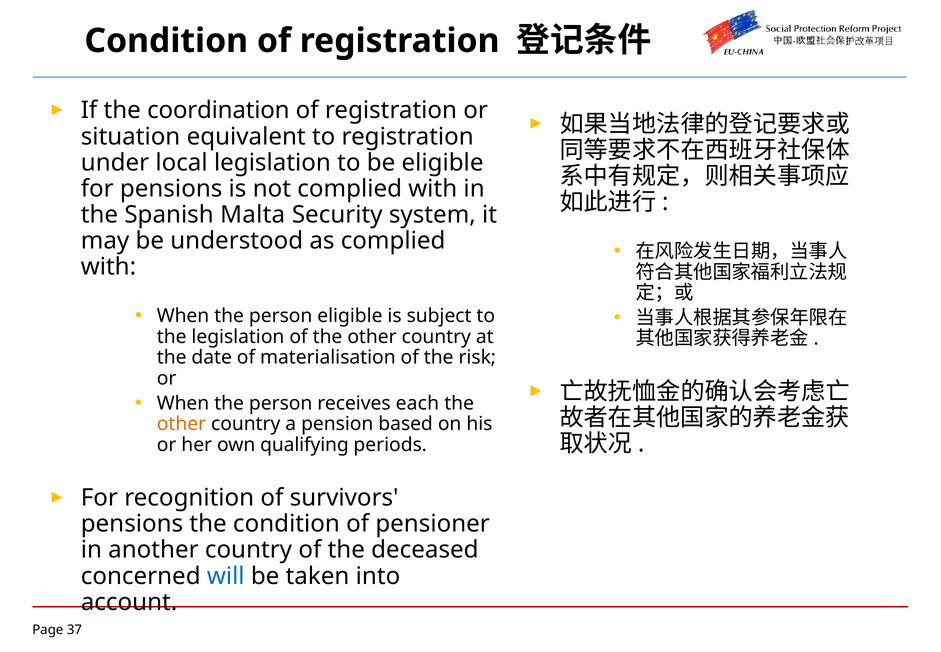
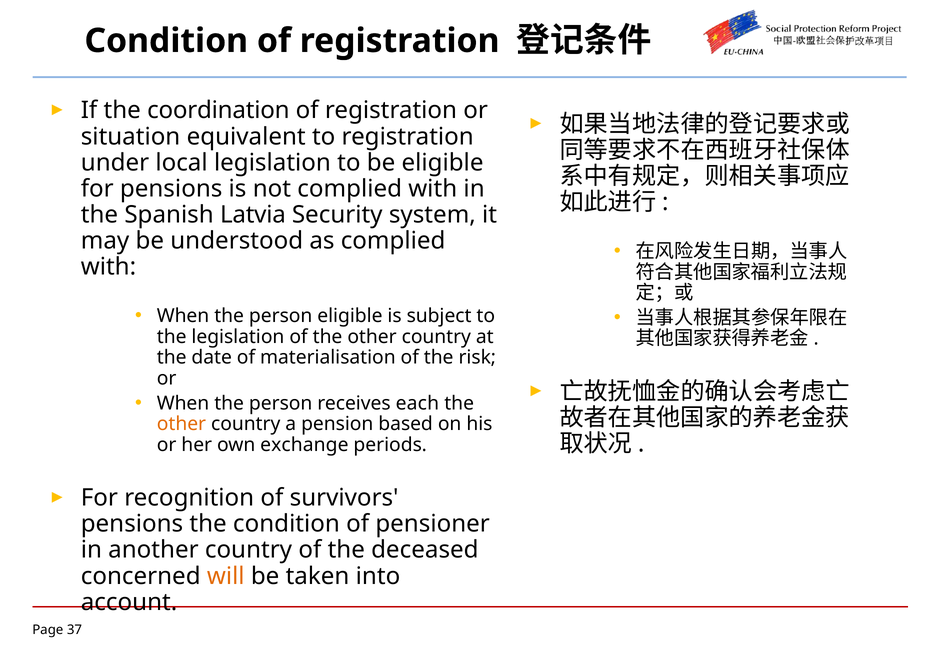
Malta: Malta -> Latvia
qualifying: qualifying -> exchange
will colour: blue -> orange
